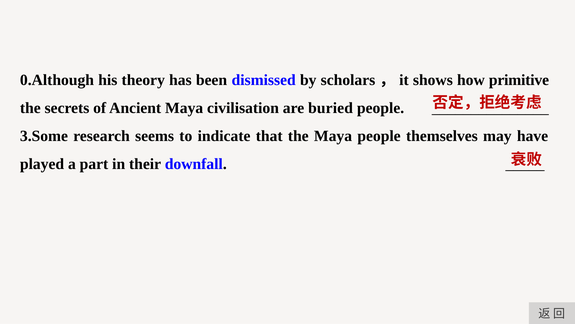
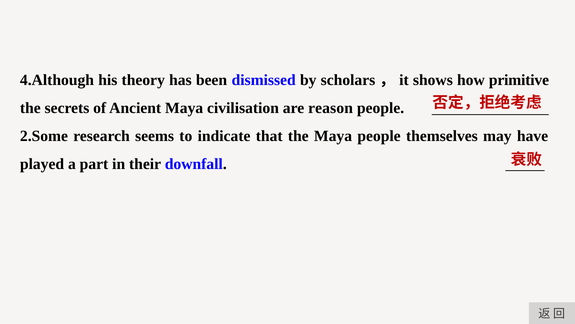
0.Although: 0.Although -> 4.Although
buried: buried -> reason
3.Some: 3.Some -> 2.Some
